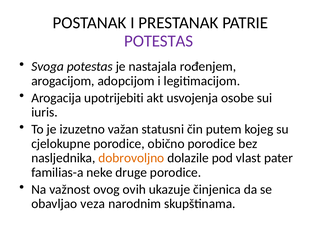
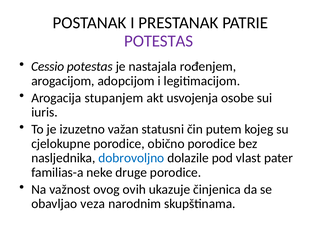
Svoga: Svoga -> Cessio
upotrijebiti: upotrijebiti -> stupanjem
dobrovoljno colour: orange -> blue
